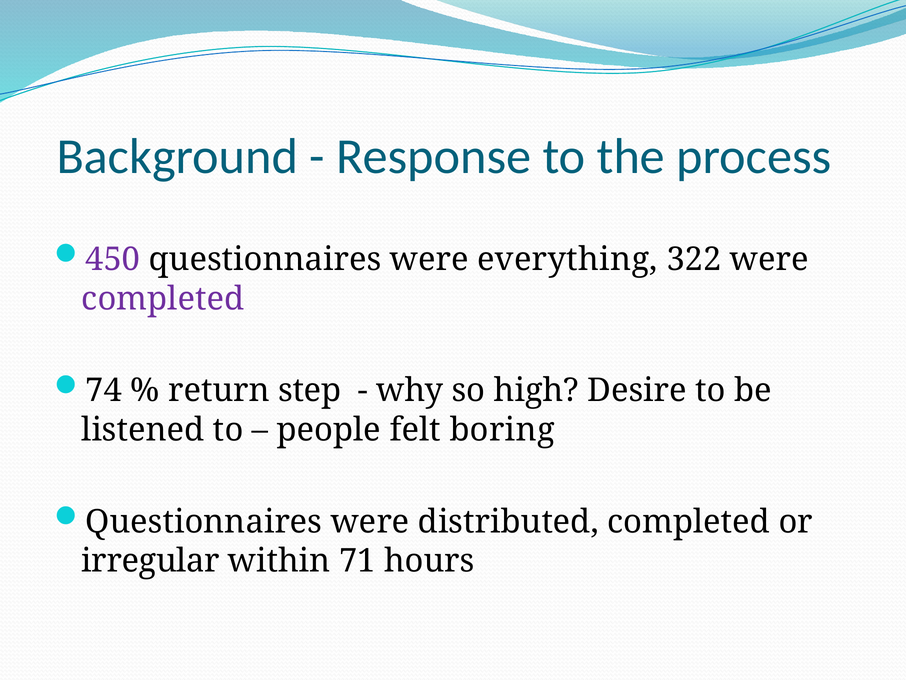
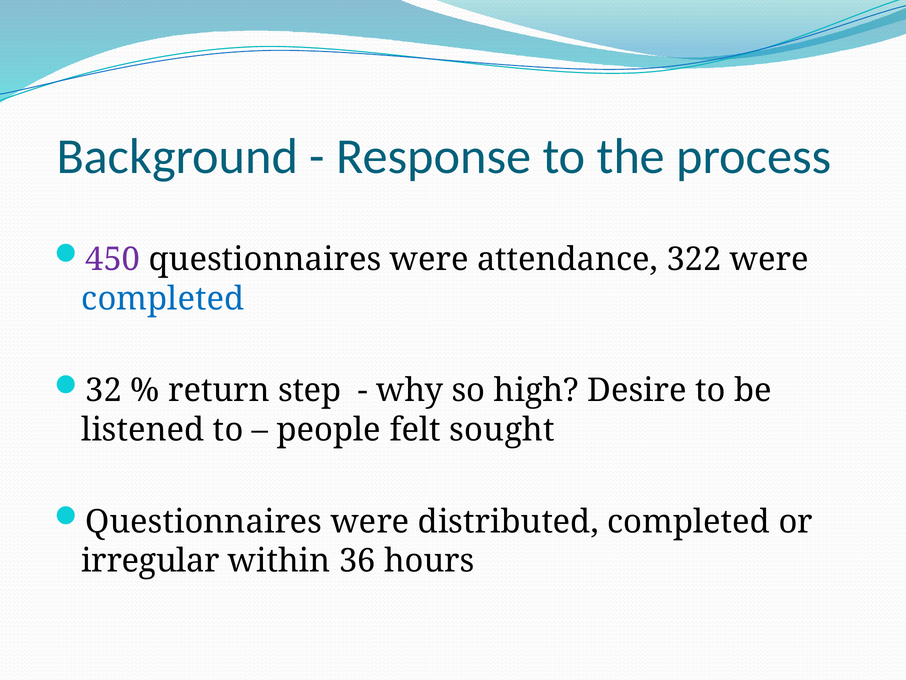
everything: everything -> attendance
completed at (163, 299) colour: purple -> blue
74: 74 -> 32
boring: boring -> sought
71: 71 -> 36
